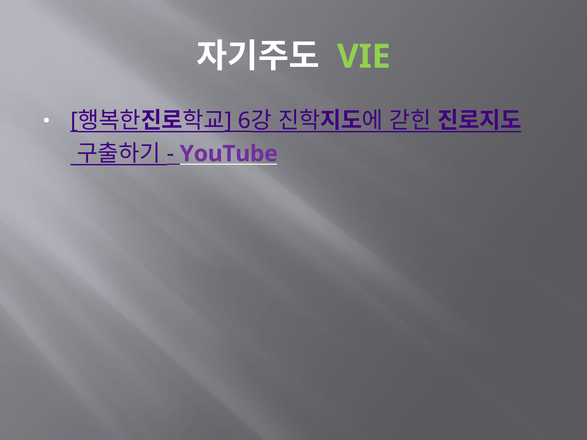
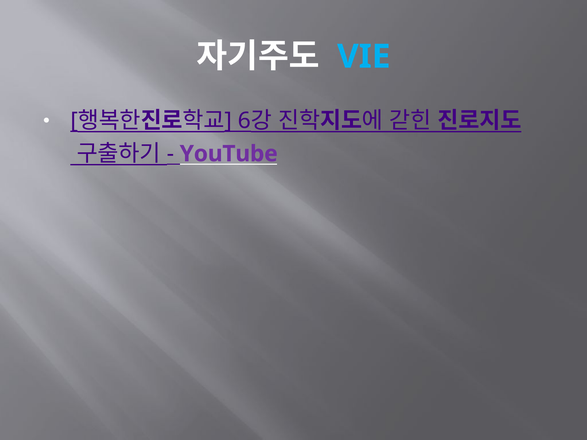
VIE colour: light green -> light blue
